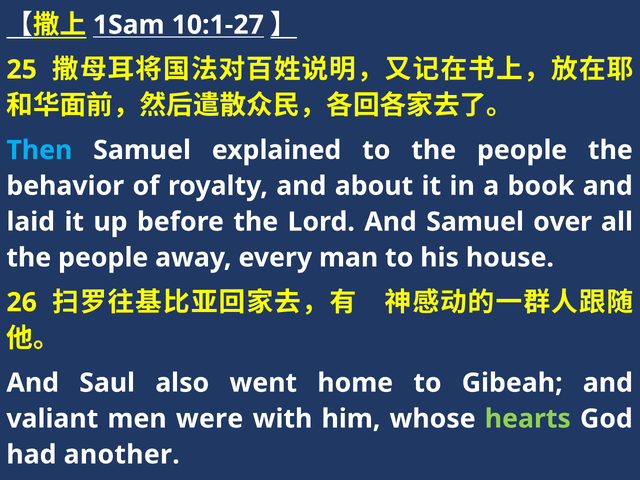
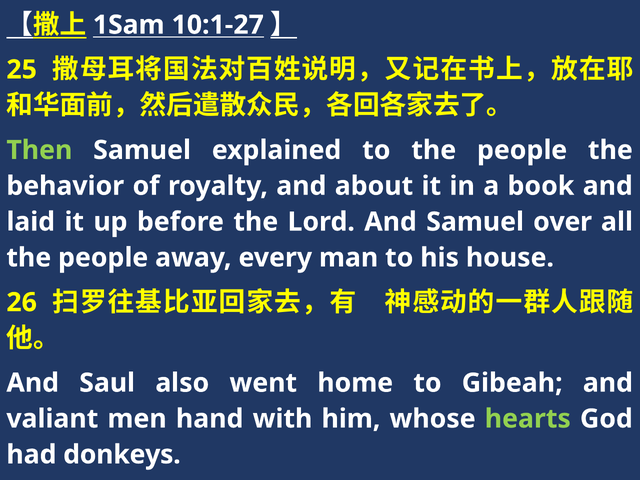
Then colour: light blue -> light green
were: were -> hand
another: another -> donkeys
